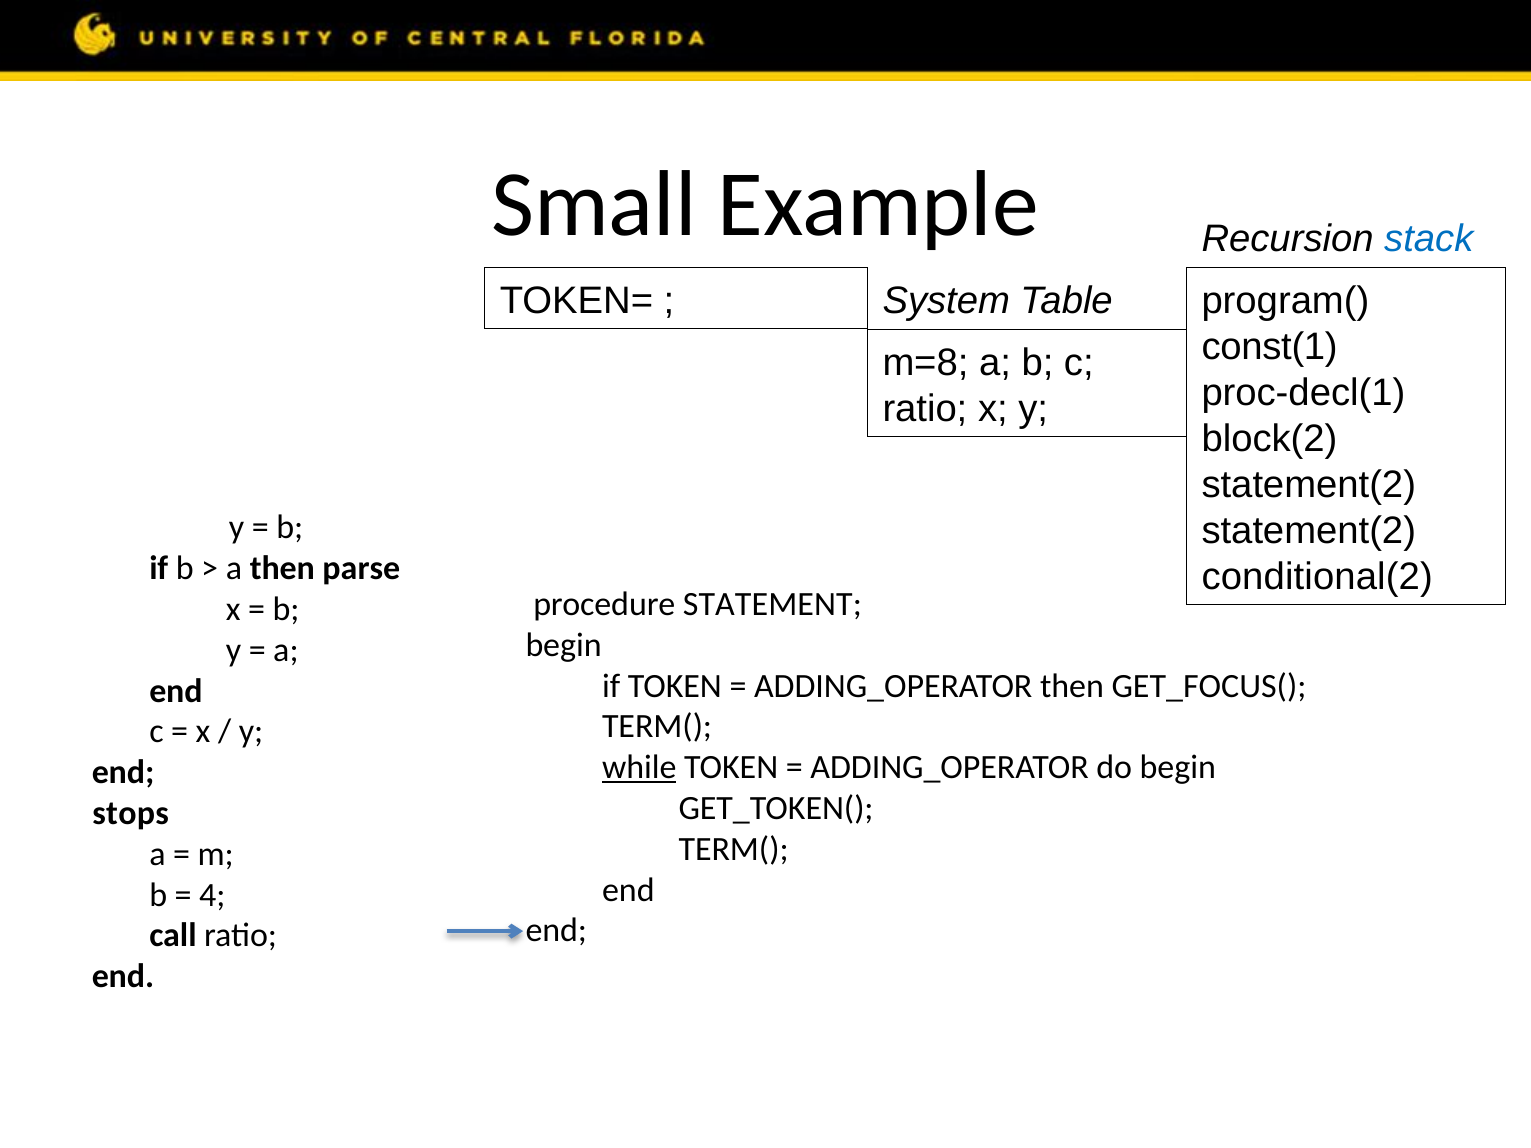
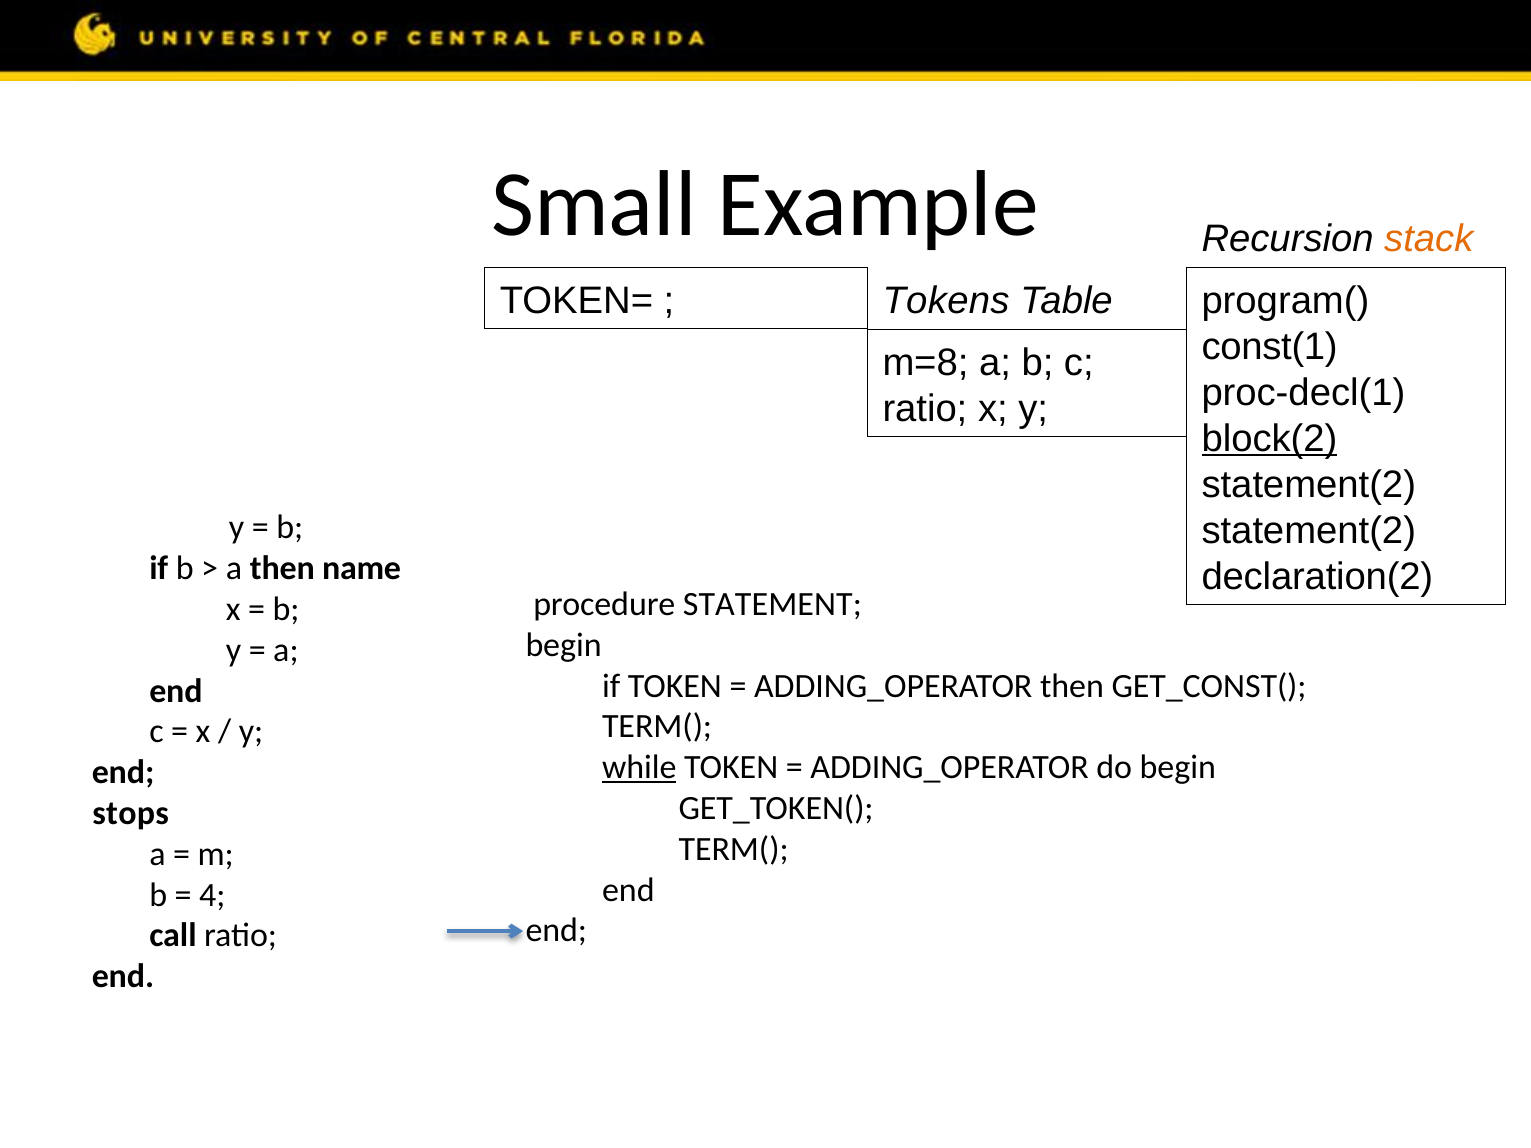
stack colour: blue -> orange
System: System -> Tokens
block(2 underline: none -> present
then parse: parse -> name
conditional(2: conditional(2 -> declaration(2
GET_FOCUS(: GET_FOCUS( -> GET_CONST(
